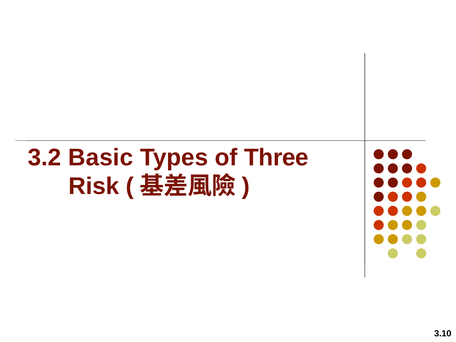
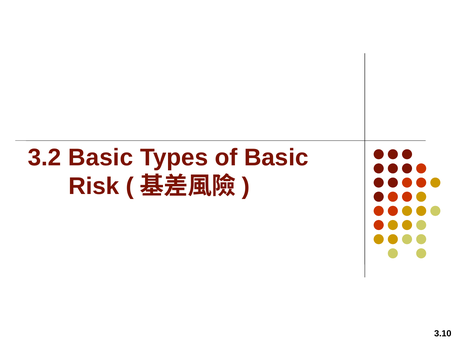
of Three: Three -> Basic
